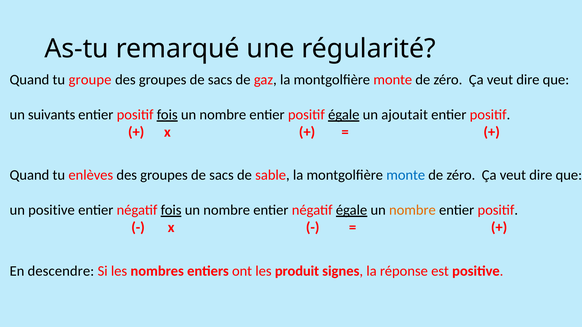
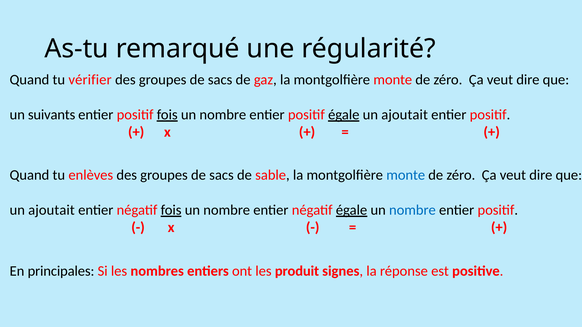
groupe: groupe -> vérifier
positive at (52, 210): positive -> ajoutait
nombre at (412, 210) colour: orange -> blue
descendre: descendre -> principales
